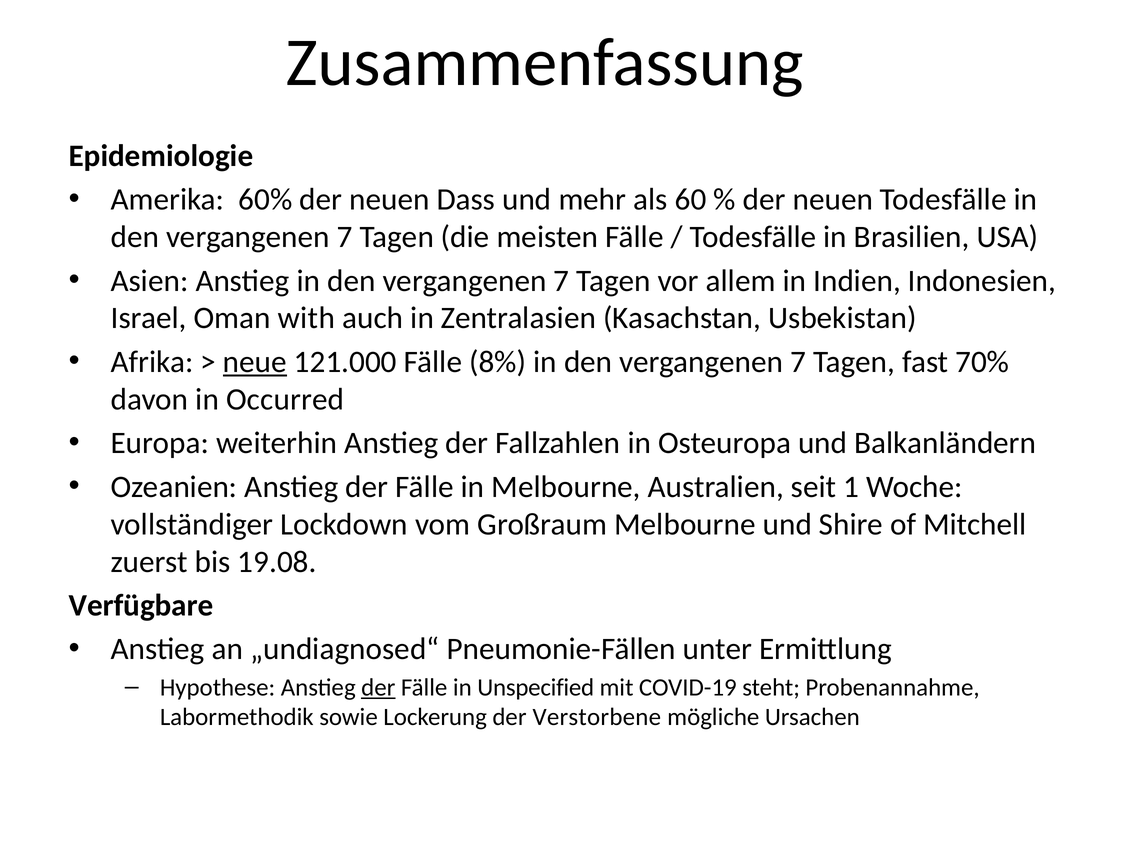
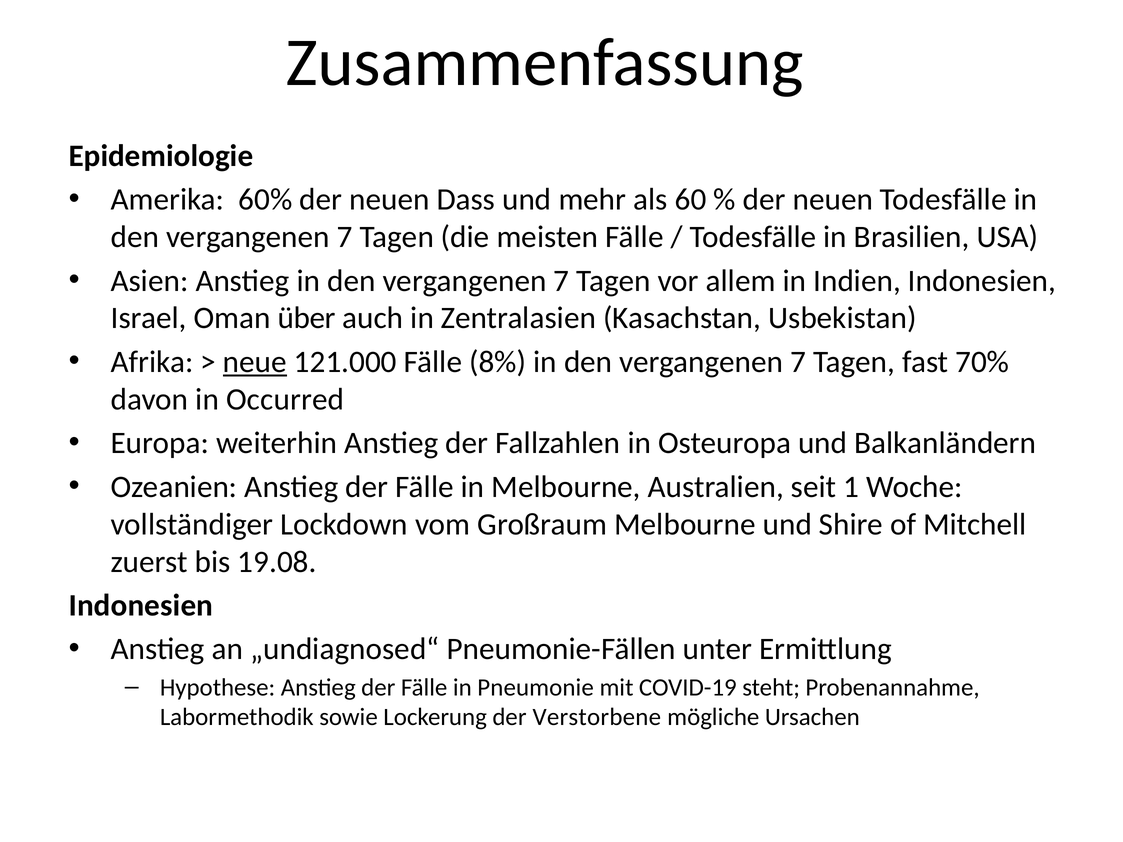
with: with -> über
Verfügbare at (141, 606): Verfügbare -> Indonesien
der at (378, 688) underline: present -> none
Unspecified: Unspecified -> Pneumonie
